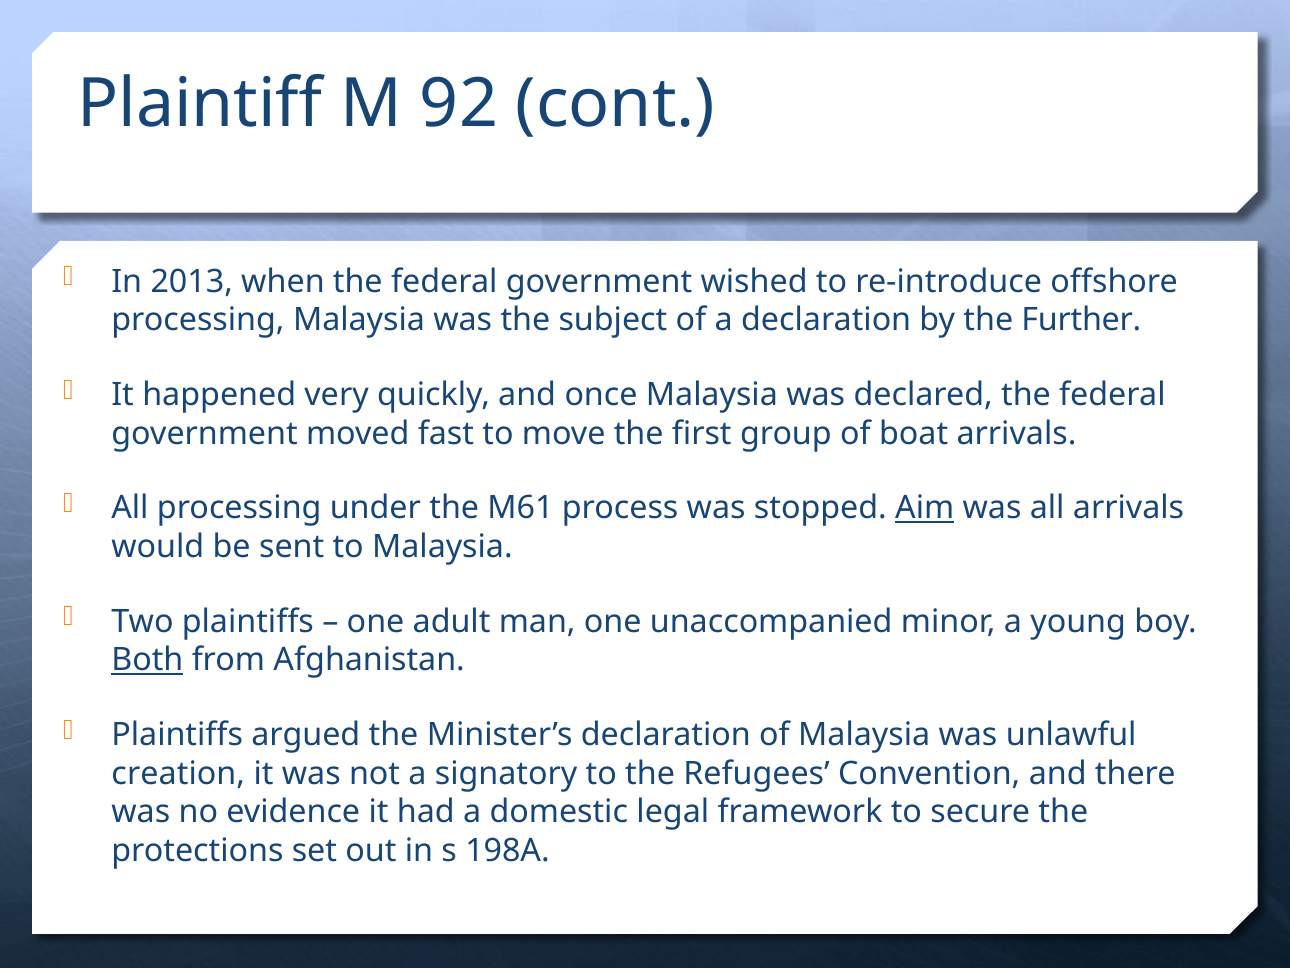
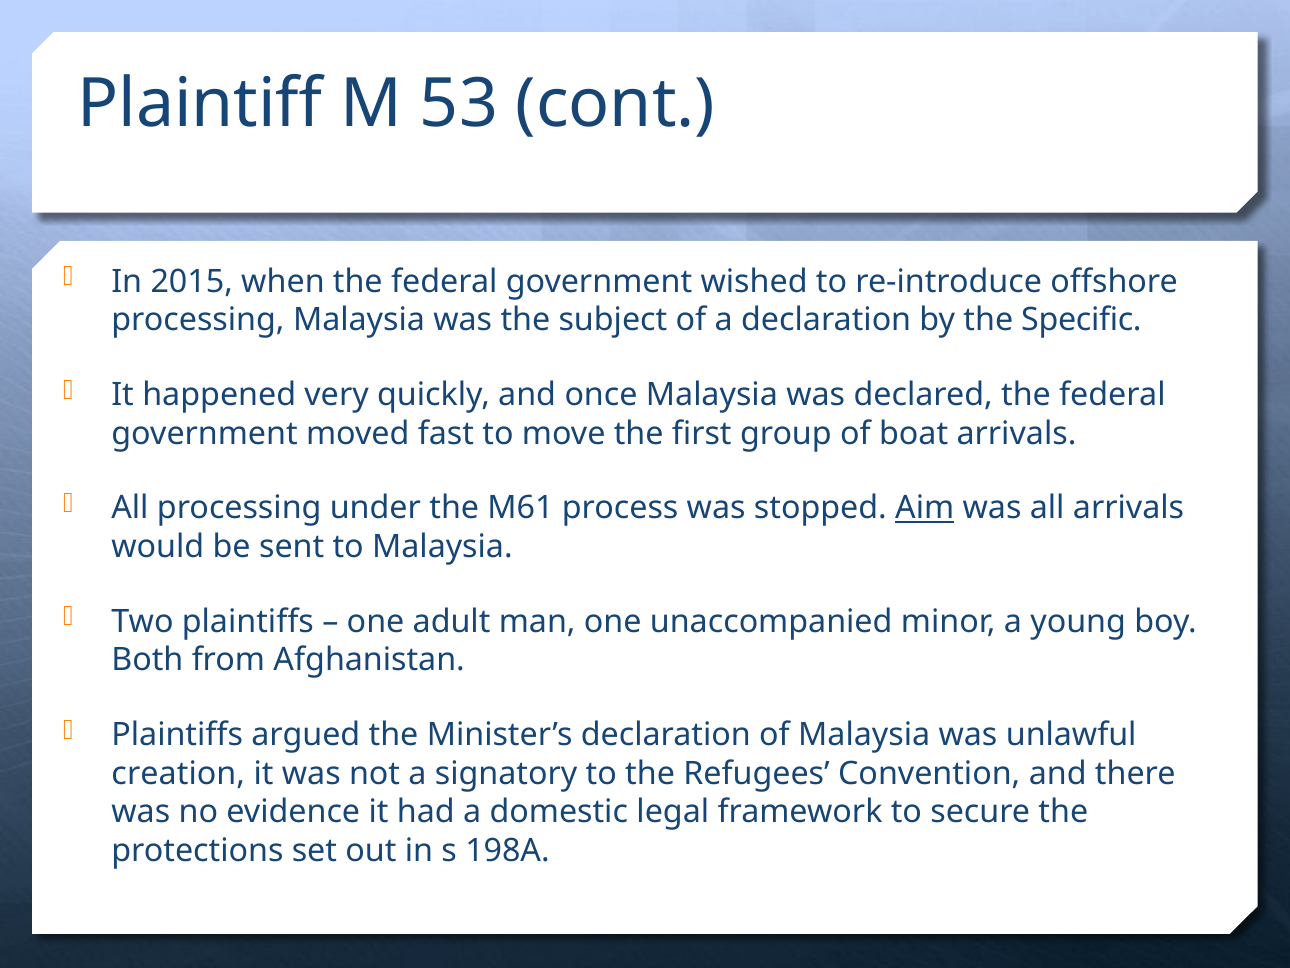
92: 92 -> 53
2013: 2013 -> 2015
Further: Further -> Specific
Both underline: present -> none
